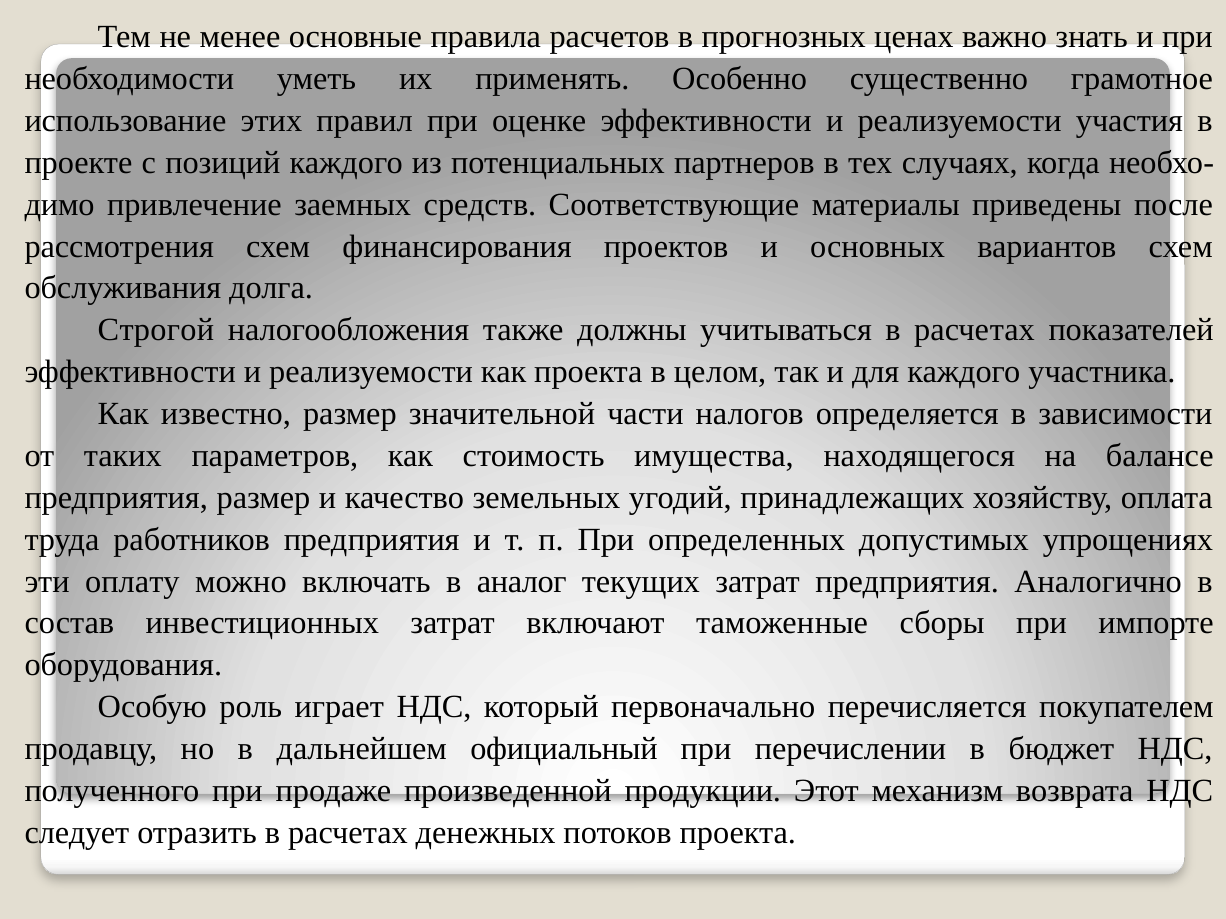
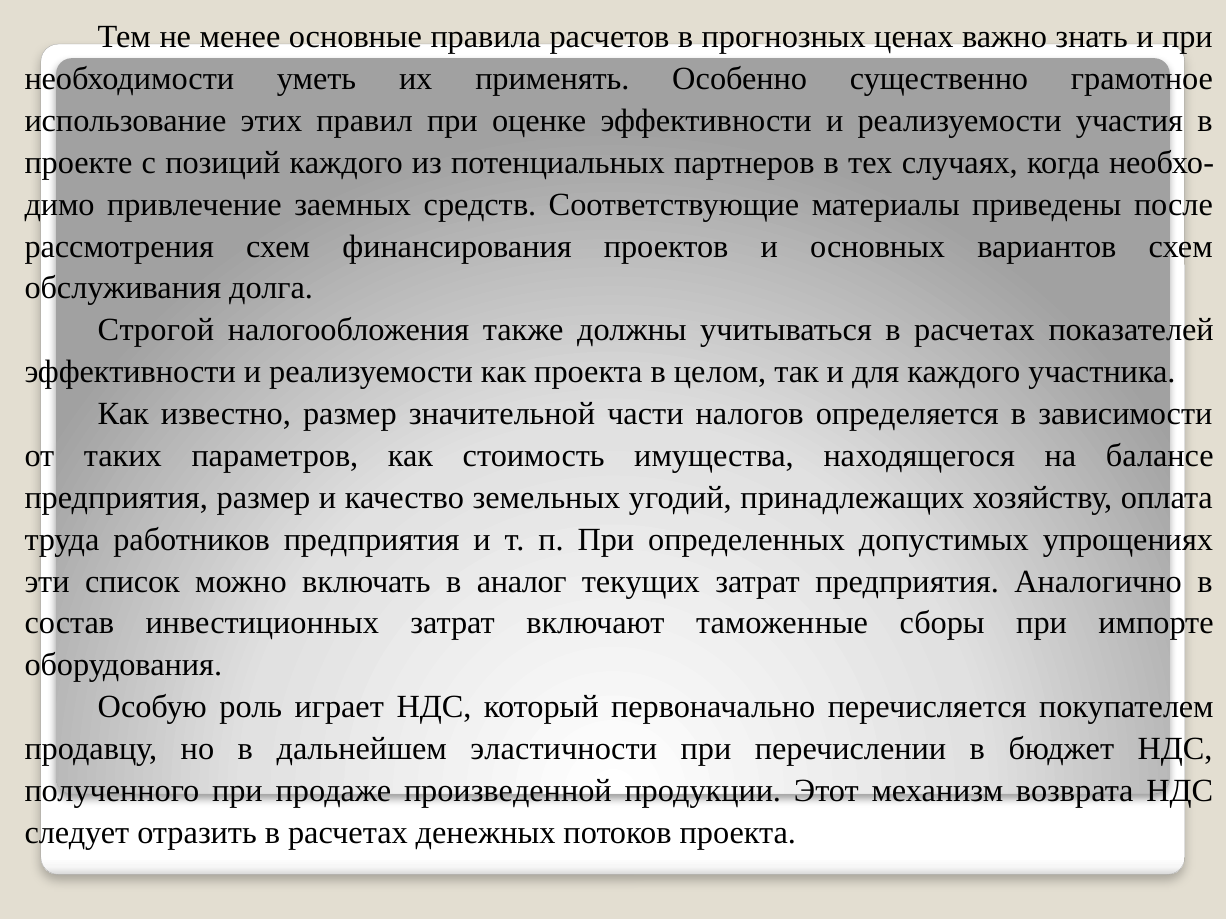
оплату: оплату -> список
официальный: официальный -> эластичности
